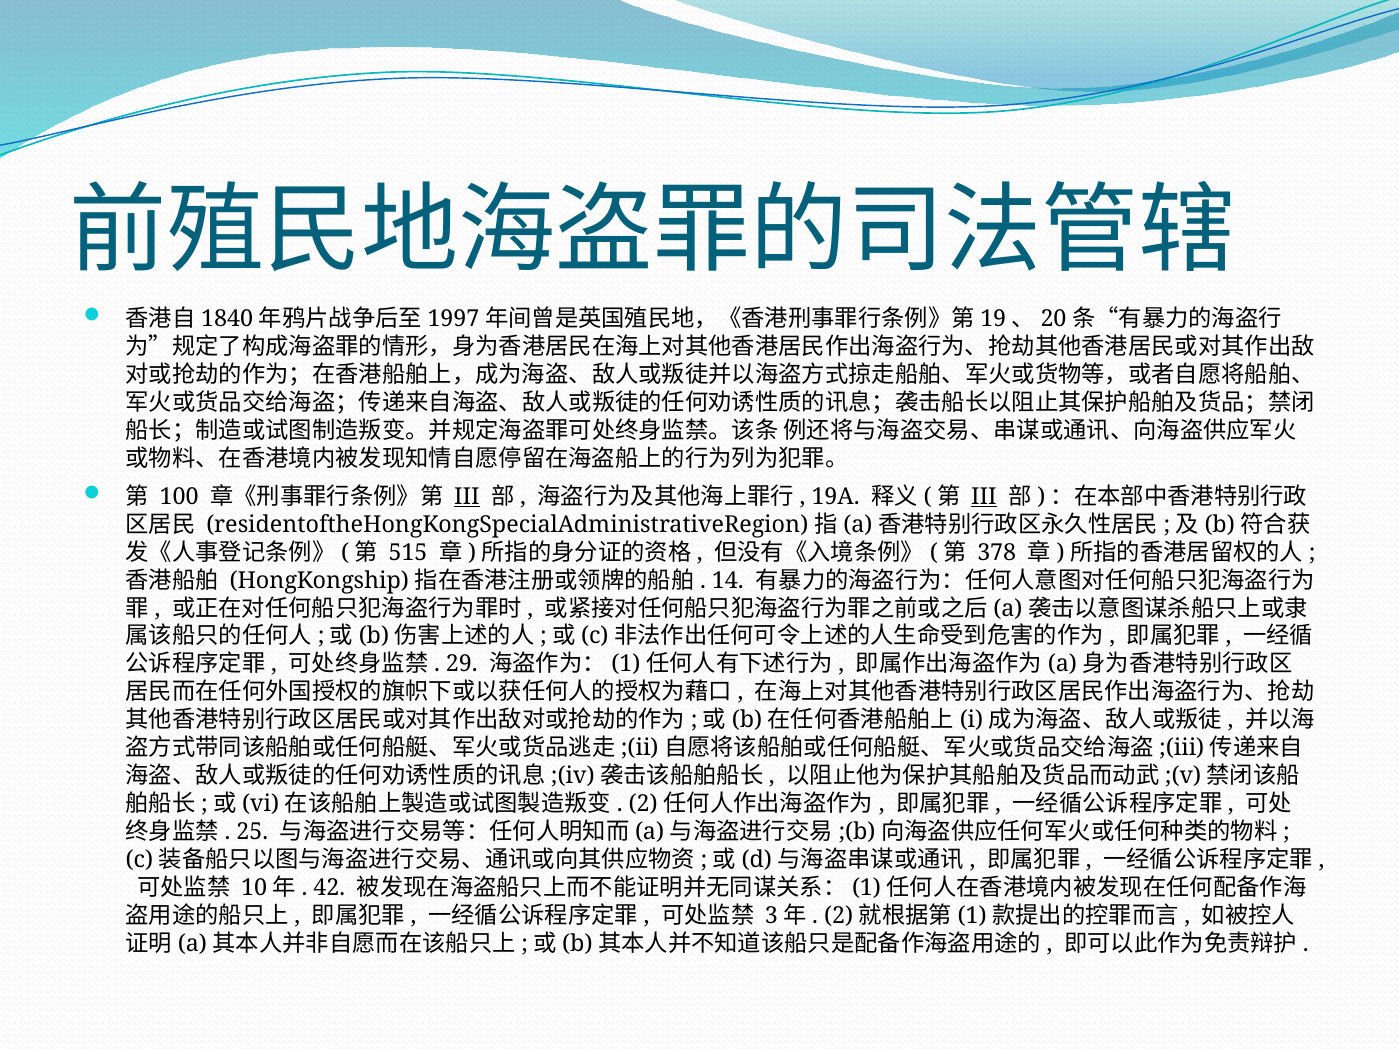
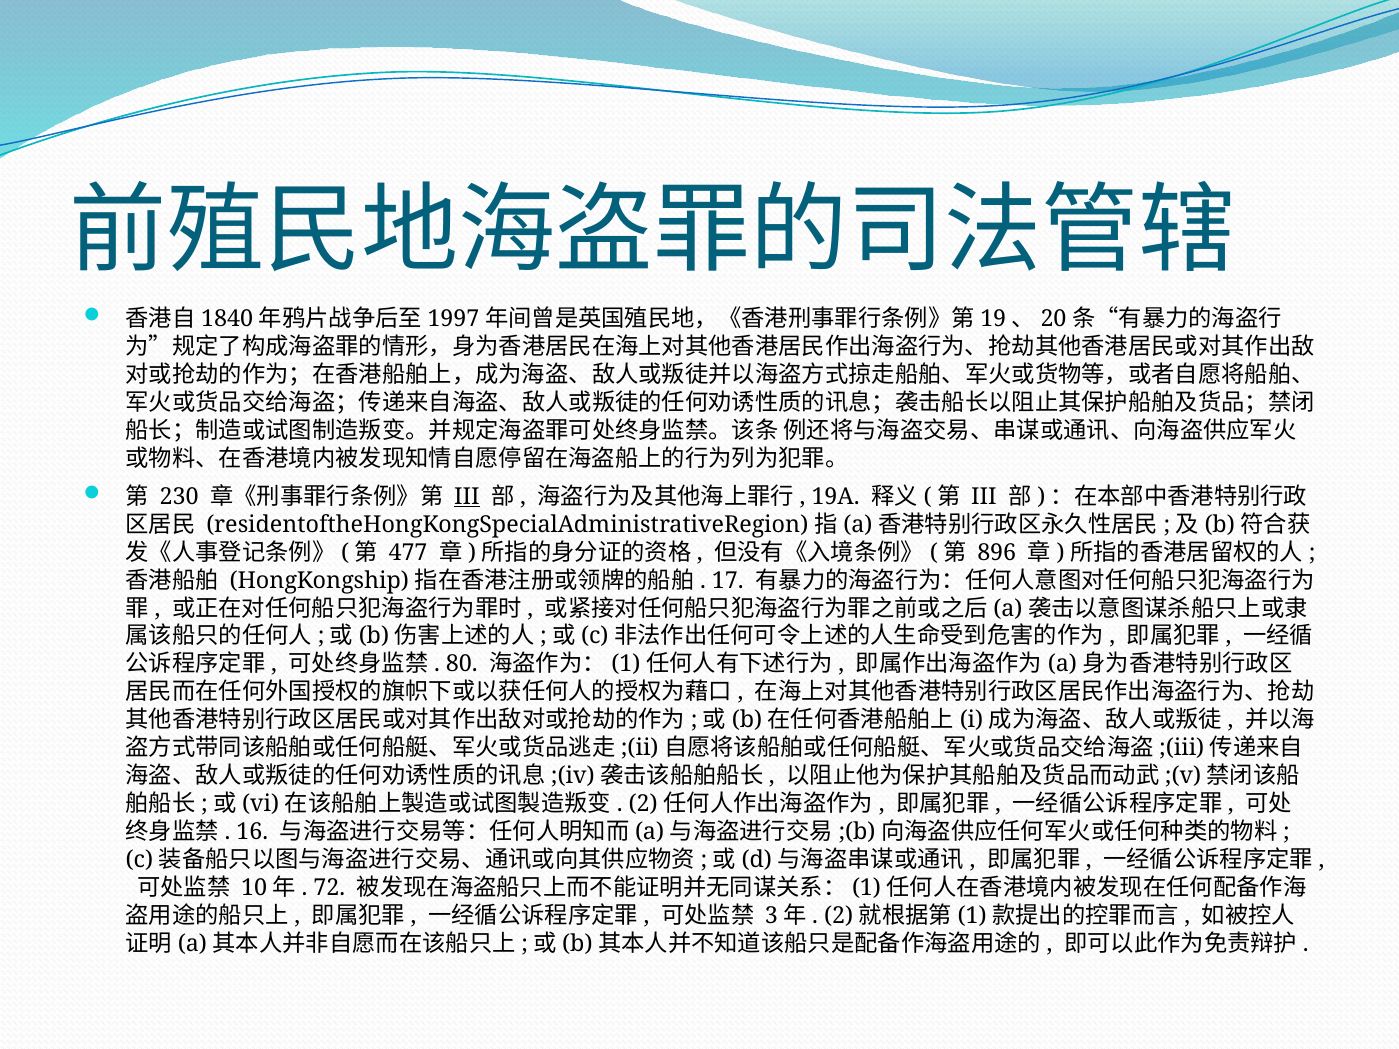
100: 100 -> 230
III at (984, 497) underline: present -> none
515: 515 -> 477
378: 378 -> 896
14: 14 -> 17
29: 29 -> 80
25: 25 -> 16
42: 42 -> 72
